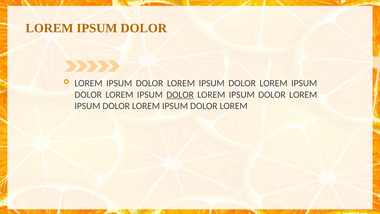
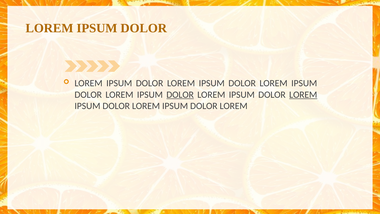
LOREM at (303, 95) underline: none -> present
